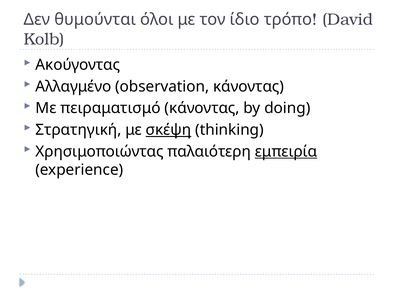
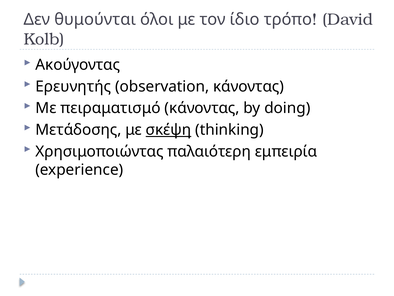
Αλλαγμένο: Αλλαγμένο -> Ερευνητής
Στρατηγική: Στρατηγική -> Μετάδοσης
εμπειρία underline: present -> none
